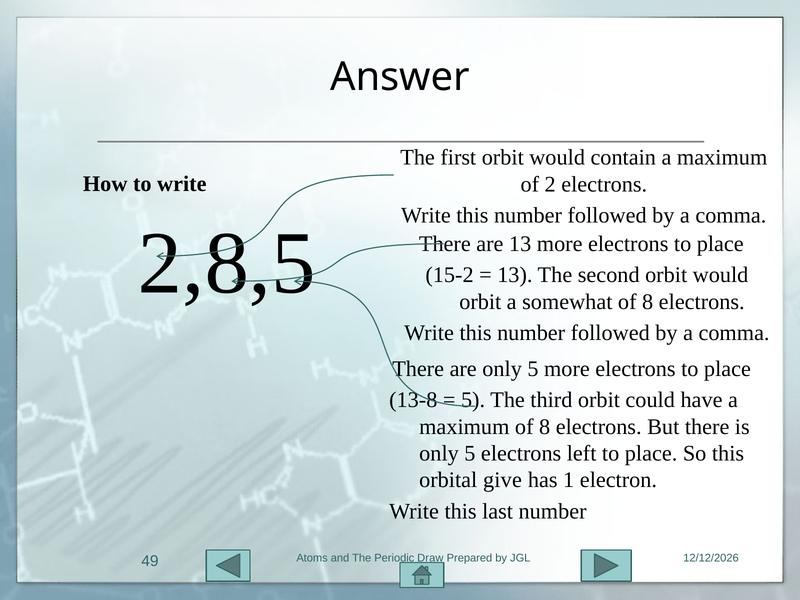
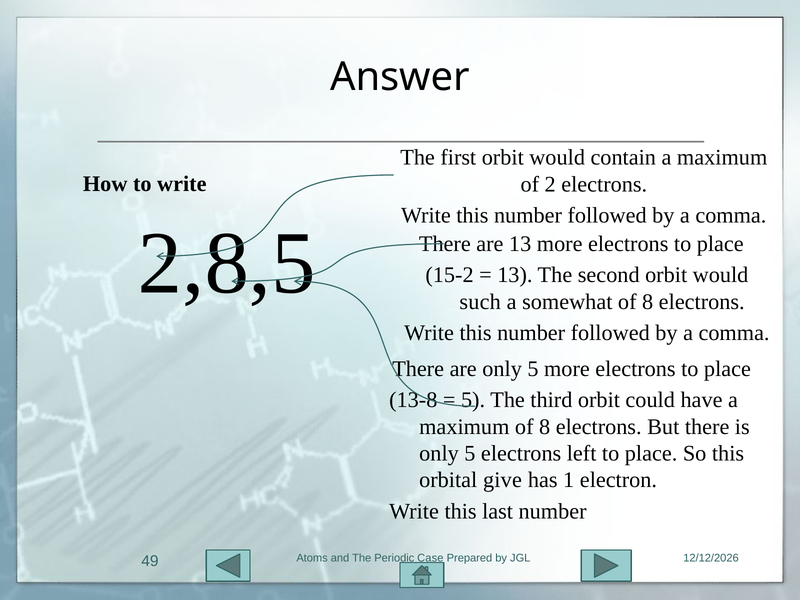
orbit at (480, 302): orbit -> such
Draw: Draw -> Case
